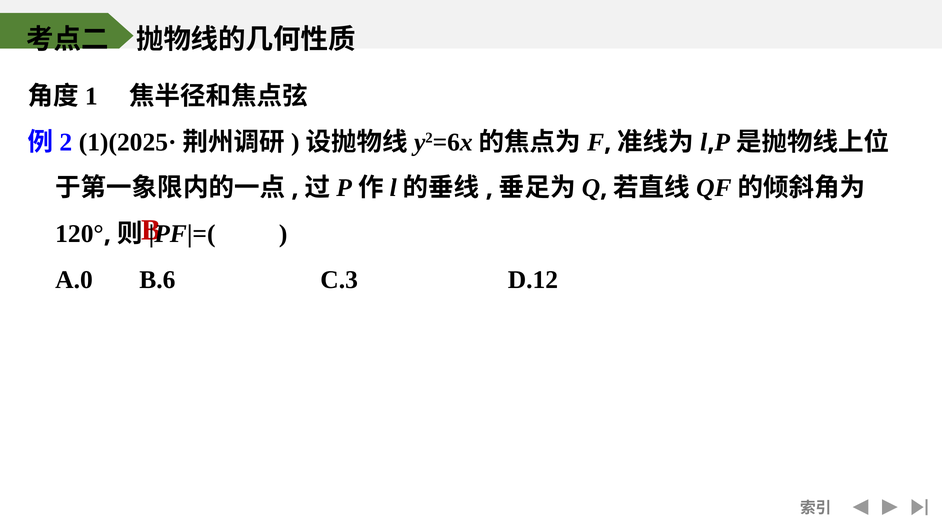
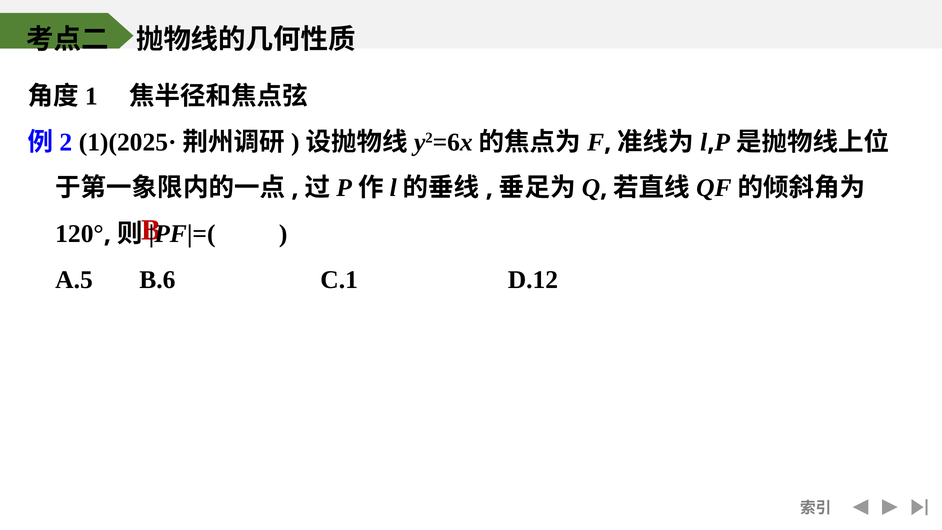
A.0: A.0 -> A.5
C.3: C.3 -> C.1
